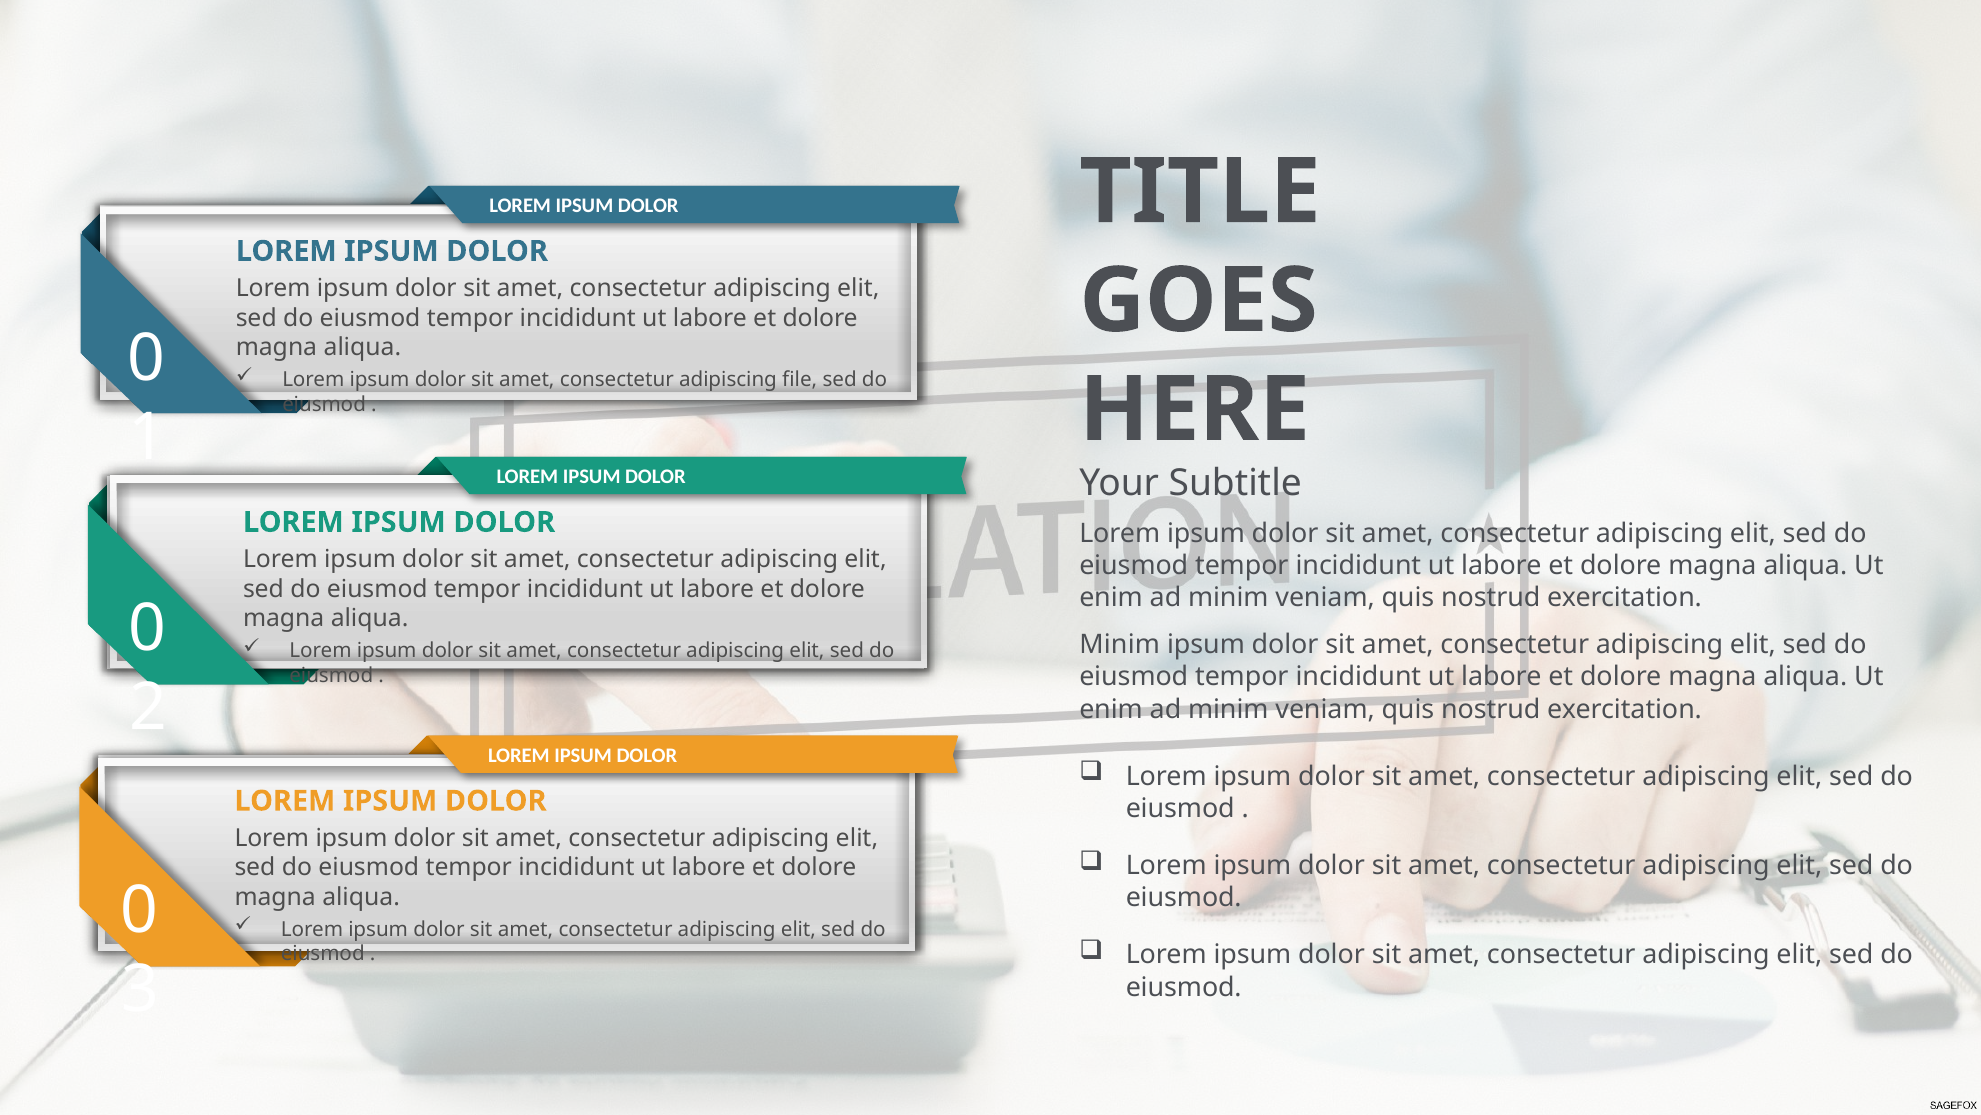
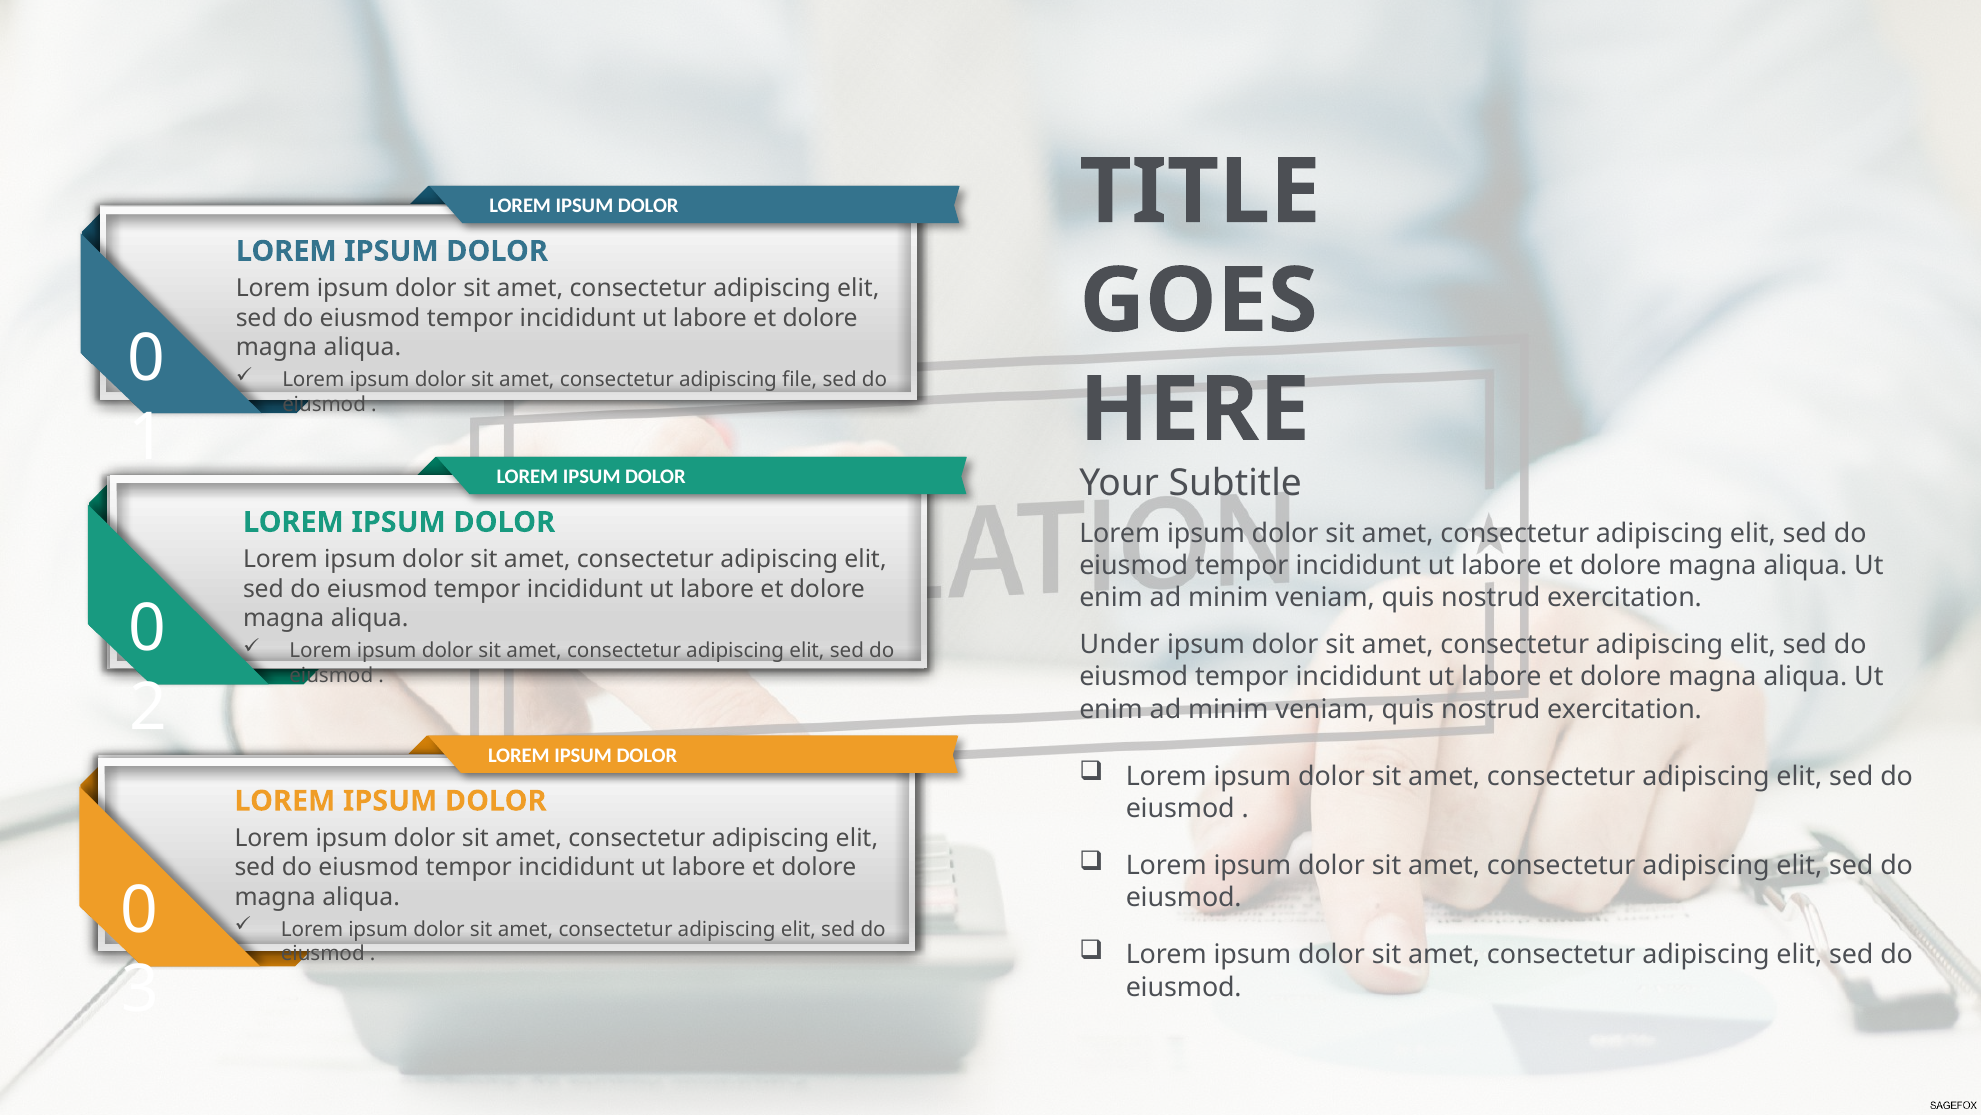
Minim at (1120, 644): Minim -> Under
